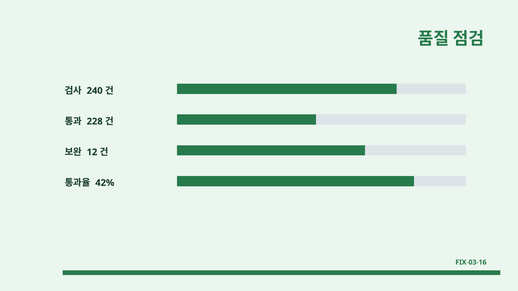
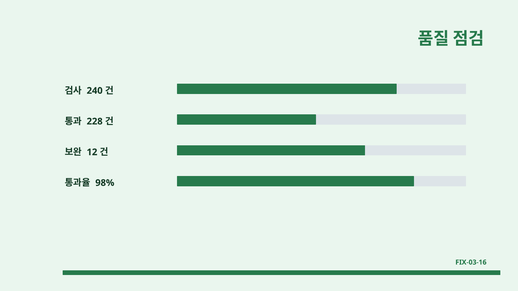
42%: 42% -> 98%
